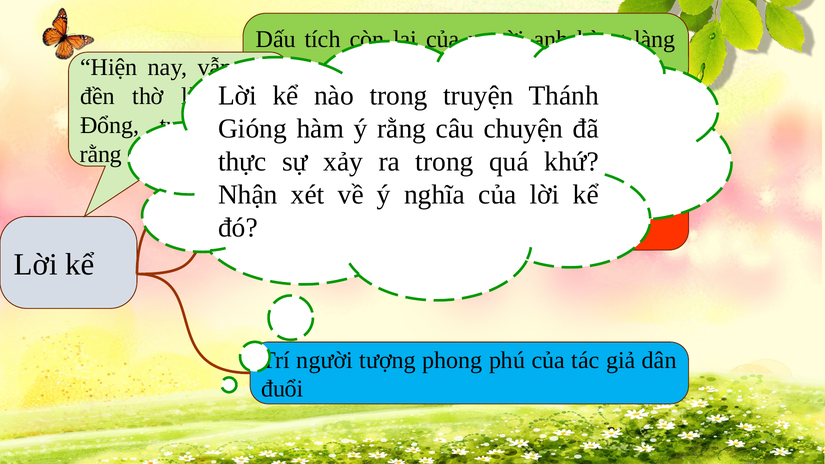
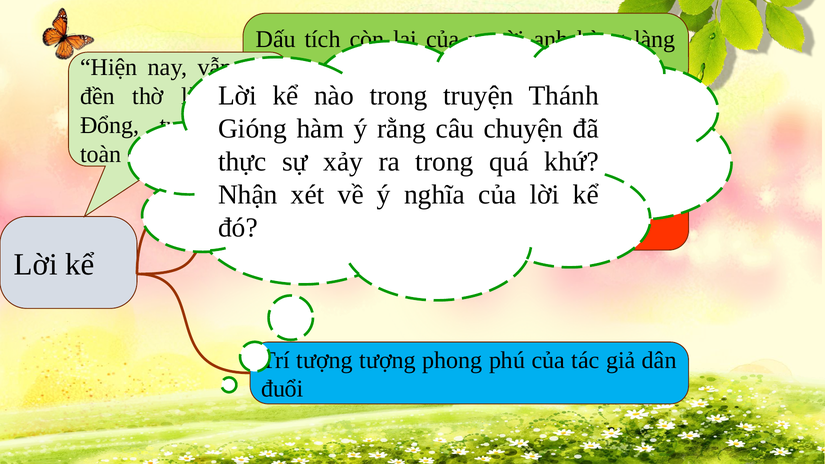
rằng at (101, 154): rằng -> toàn
người at (325, 360): người -> tượng
